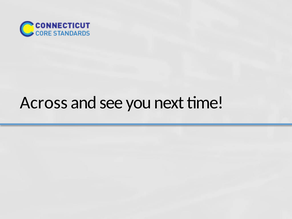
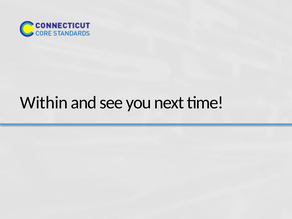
Across: Across -> Within
